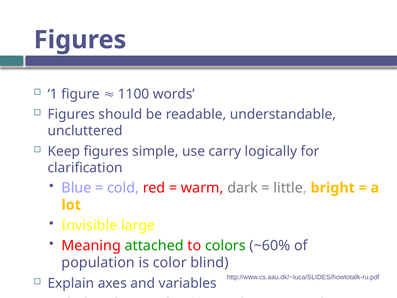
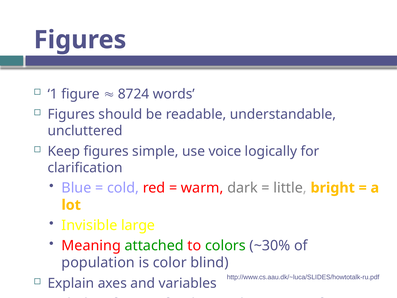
1100: 1100 -> 8724
carry: carry -> voice
~60%: ~60% -> ~30%
